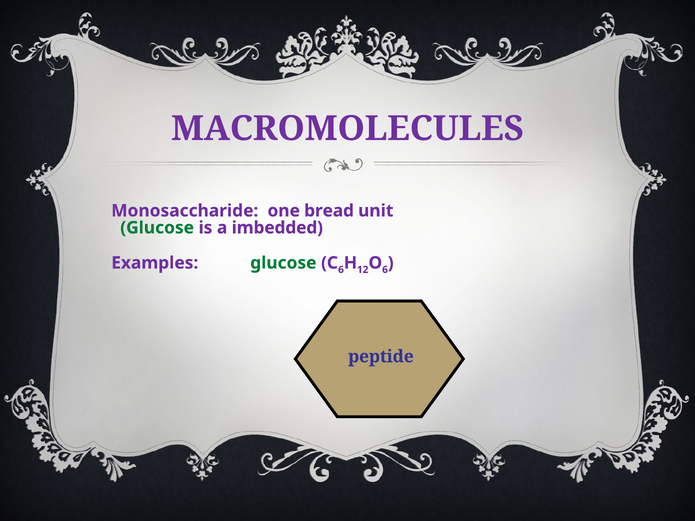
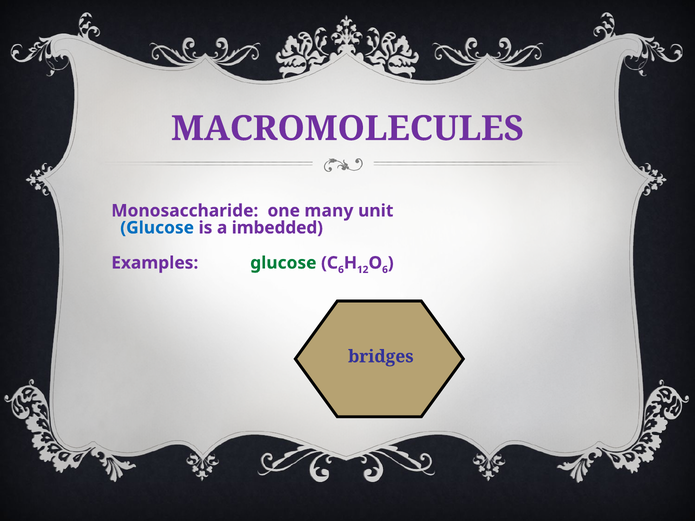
bread: bread -> many
Glucose at (157, 228) colour: green -> blue
peptide: peptide -> bridges
